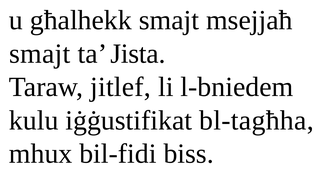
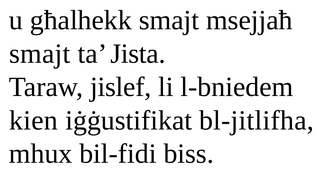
jitlef: jitlef -> jislef
kulu: kulu -> kien
bl-tagħha: bl-tagħha -> bl-jitlifha
